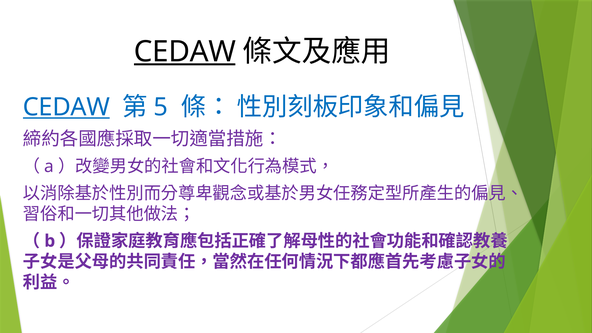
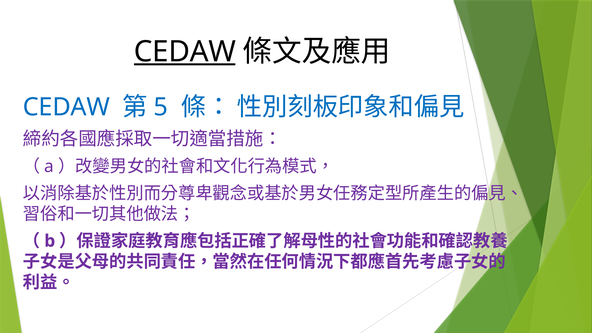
CEDAW at (66, 107) underline: present -> none
